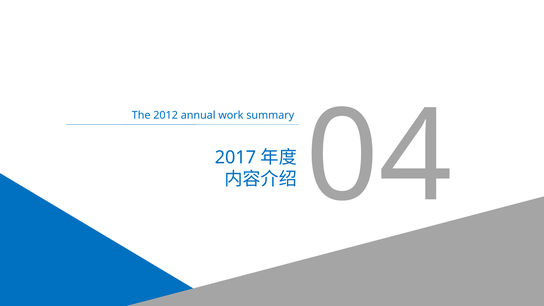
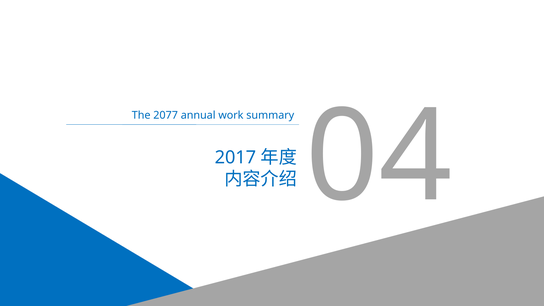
2012: 2012 -> 2077
